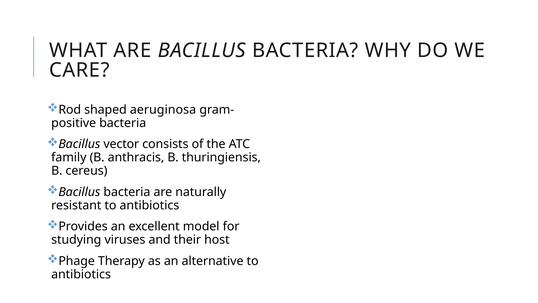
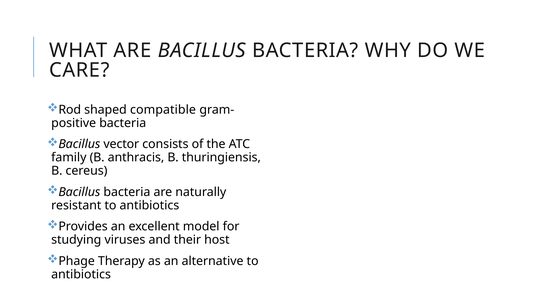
aeruginosa: aeruginosa -> compatible
